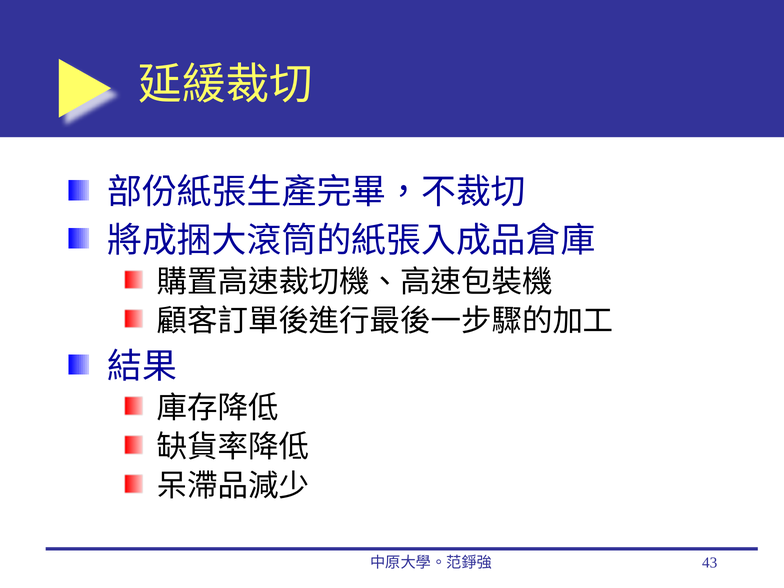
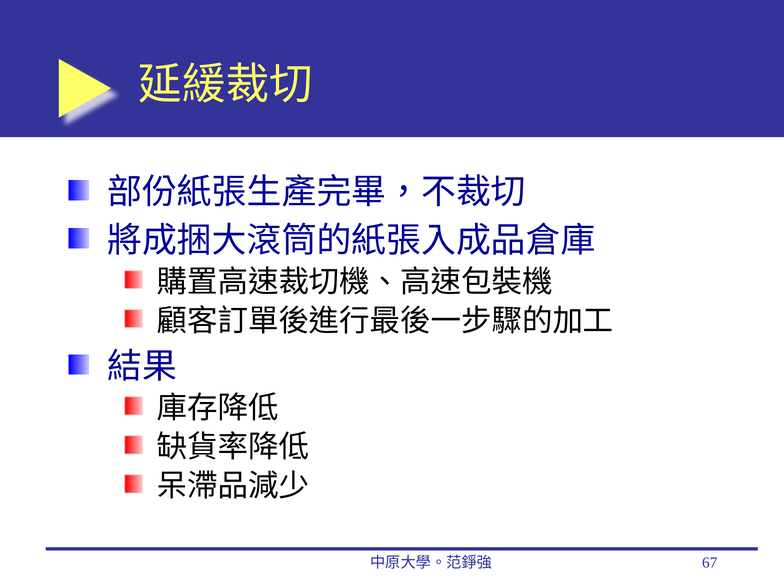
43: 43 -> 67
